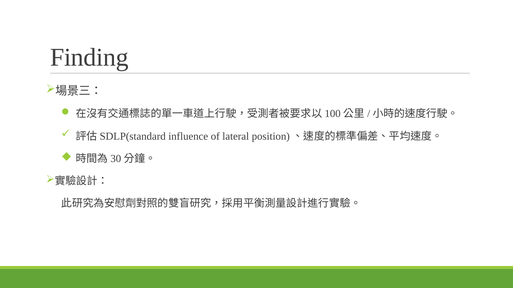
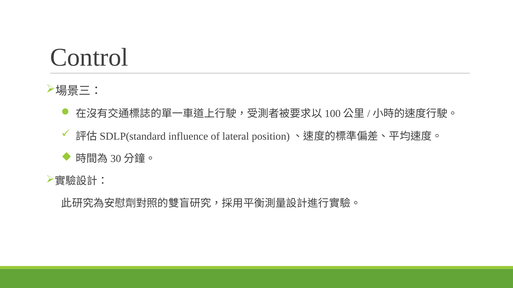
Finding: Finding -> Control
